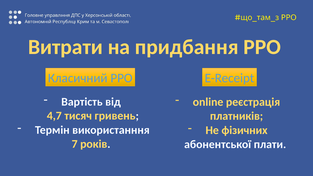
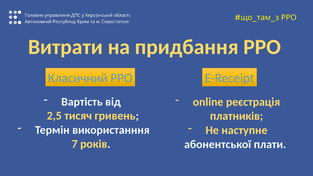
4,7: 4,7 -> 2,5
фізичних: фізичних -> наступне
